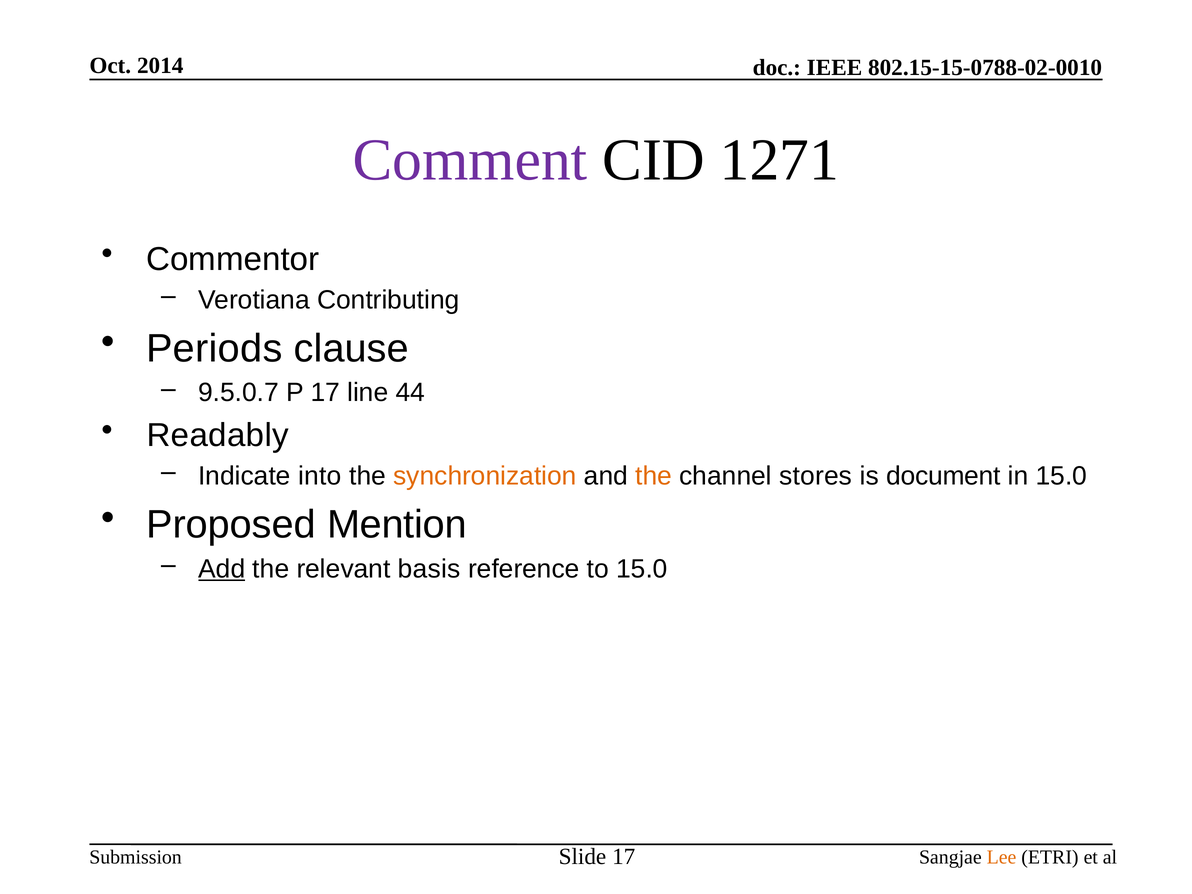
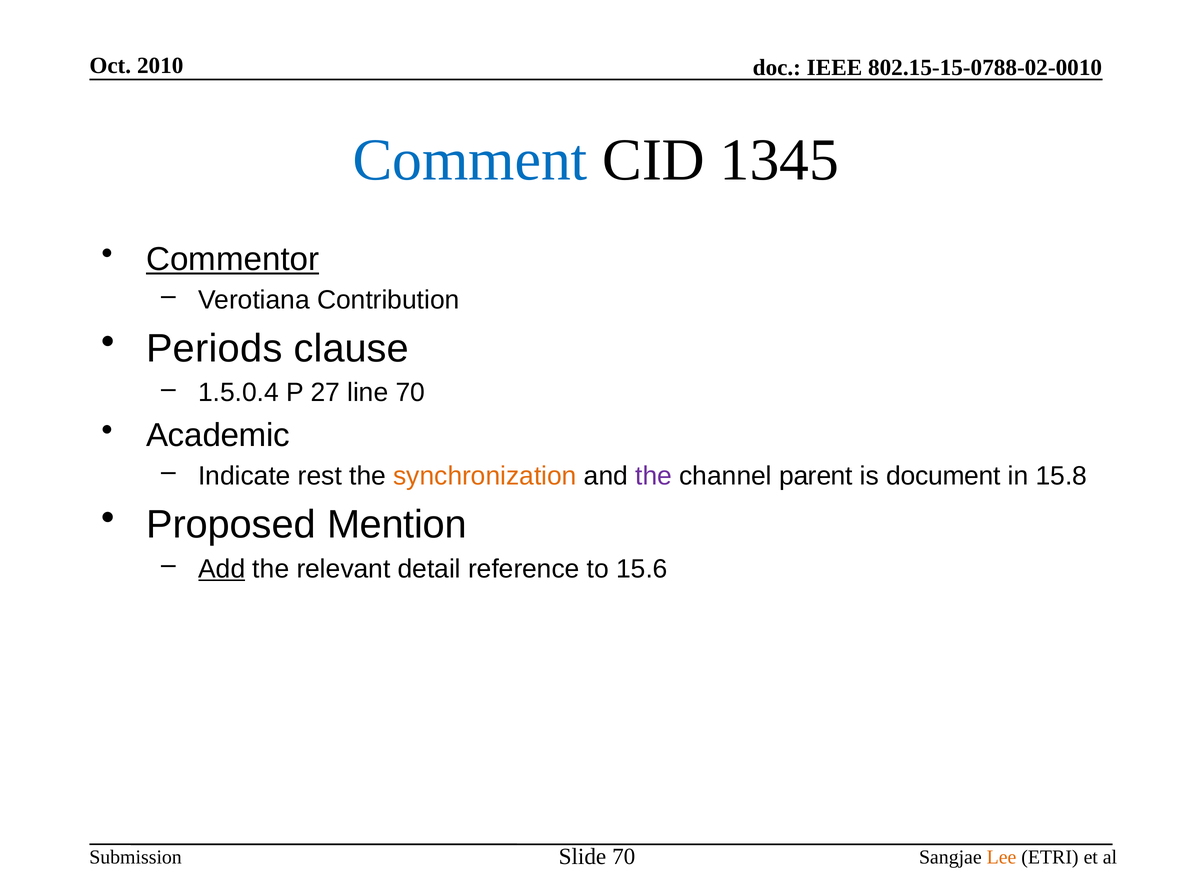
2014: 2014 -> 2010
Comment colour: purple -> blue
1271: 1271 -> 1345
Commentor underline: none -> present
Contributing: Contributing -> Contribution
9.5.0.7: 9.5.0.7 -> 1.5.0.4
P 17: 17 -> 27
line 44: 44 -> 70
Readably: Readably -> Academic
into: into -> rest
the at (654, 476) colour: orange -> purple
stores: stores -> parent
in 15.0: 15.0 -> 15.8
basis: basis -> detail
to 15.0: 15.0 -> 15.6
Slide 17: 17 -> 70
